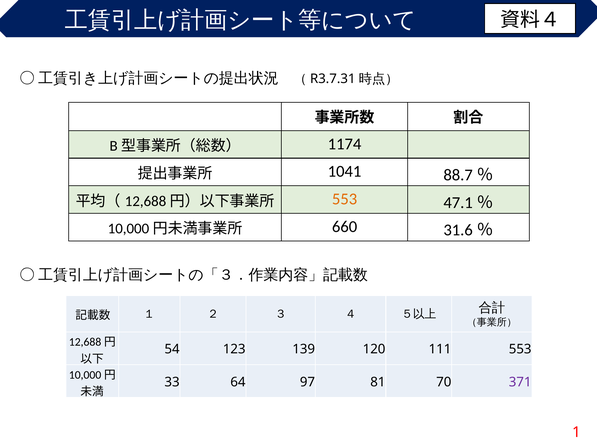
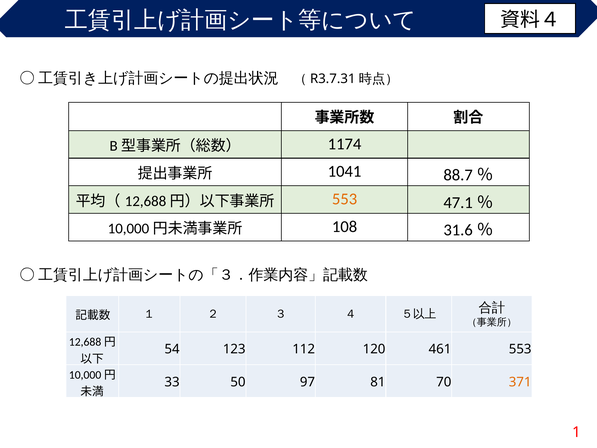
660: 660 -> 108
139: 139 -> 112
111: 111 -> 461
64: 64 -> 50
371 colour: purple -> orange
